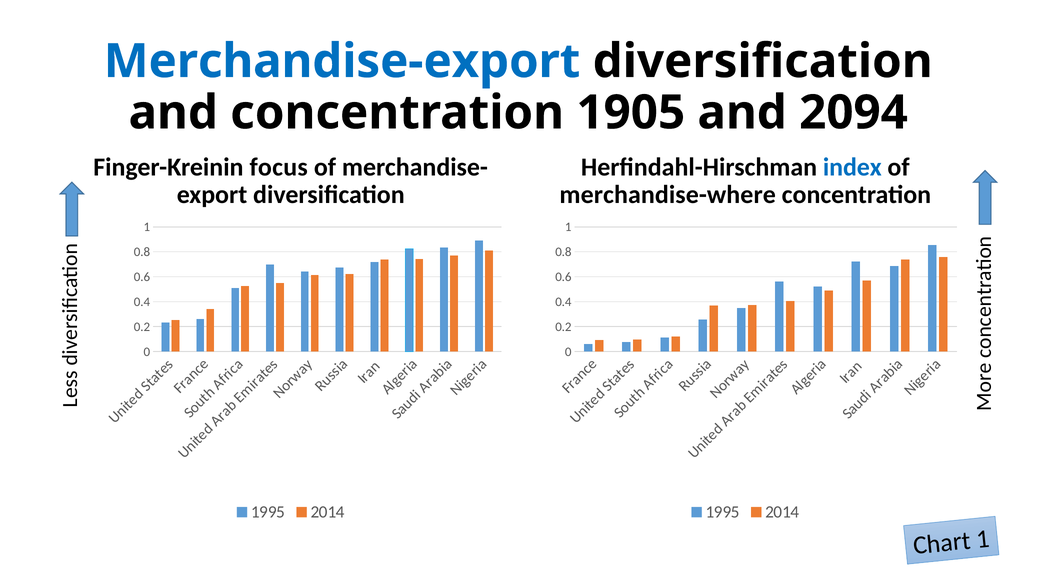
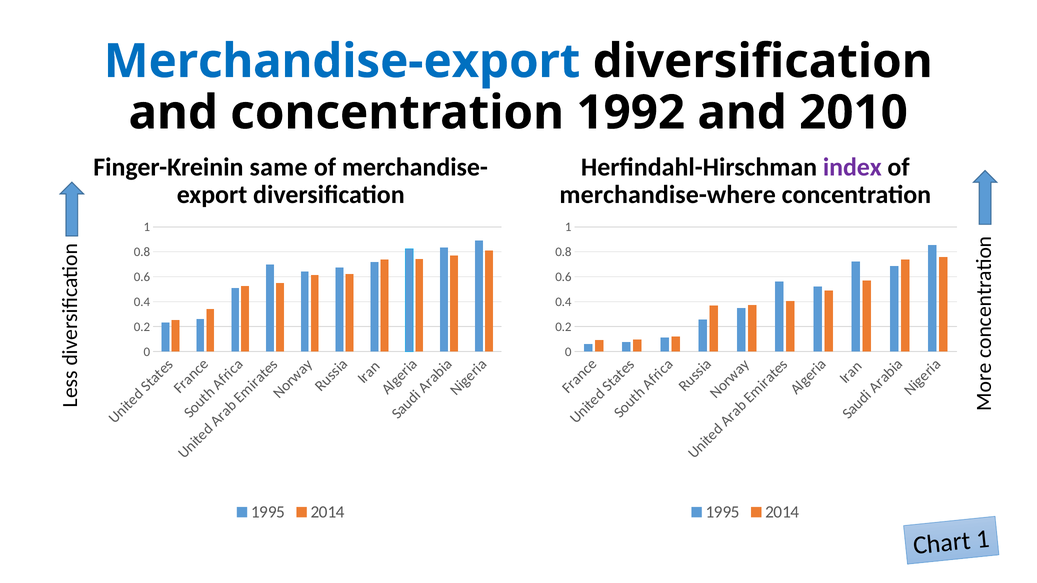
1905: 1905 -> 1992
2094: 2094 -> 2010
focus: focus -> same
index colour: blue -> purple
